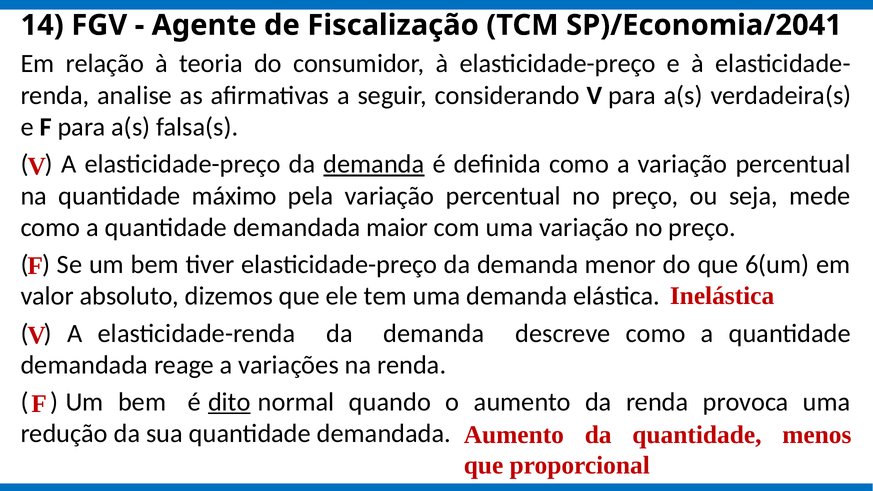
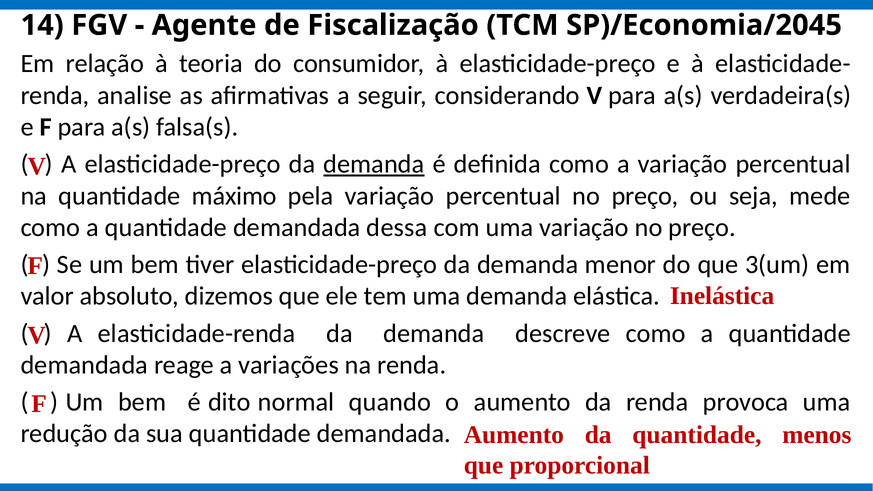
SP)/Economia/2041: SP)/Economia/2041 -> SP)/Economia/2045
maior: maior -> dessa
6(um: 6(um -> 3(um
dito underline: present -> none
